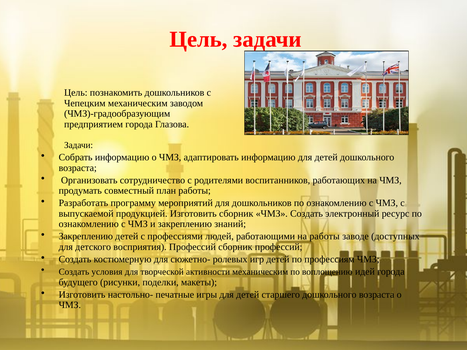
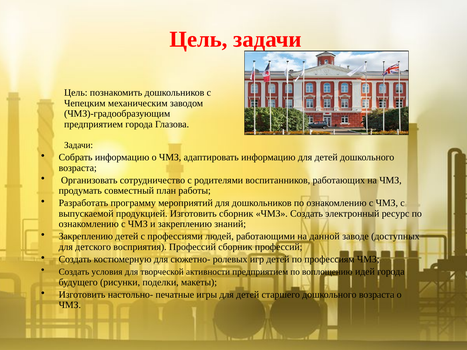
на работы: работы -> данной
активности механическим: механическим -> предприятием
